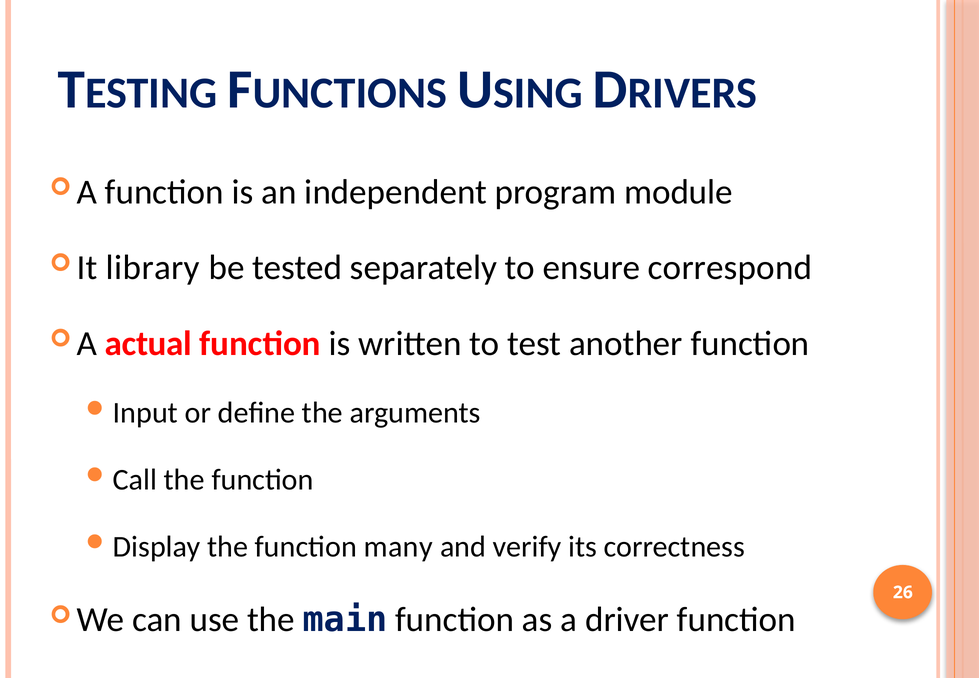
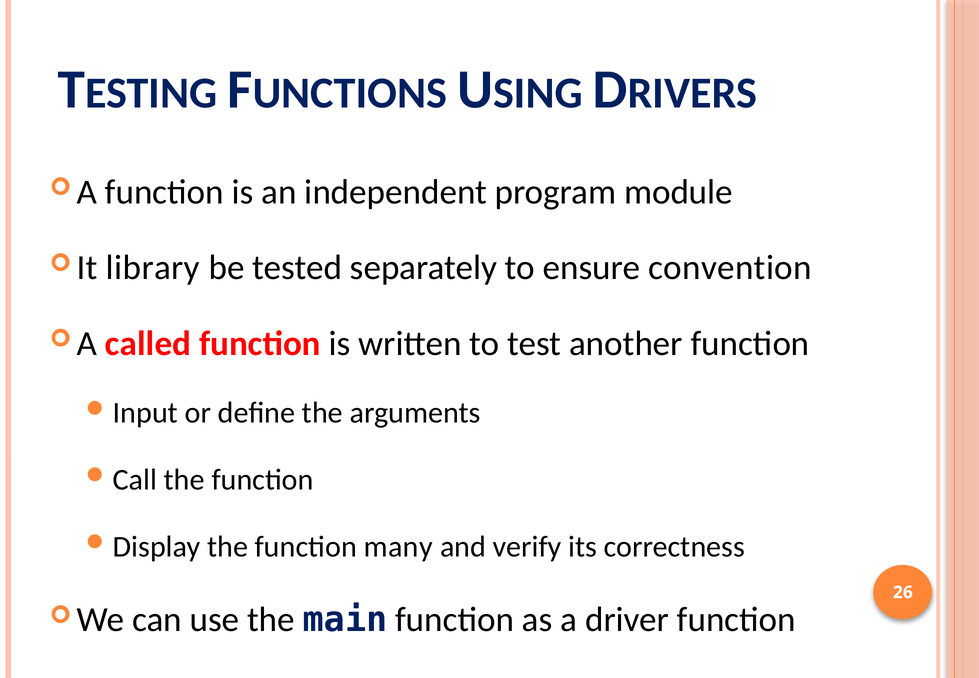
correspond: correspond -> convention
actual: actual -> called
